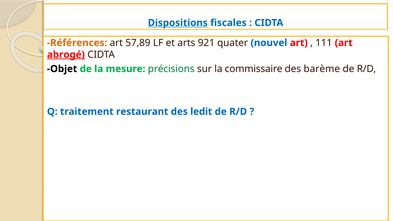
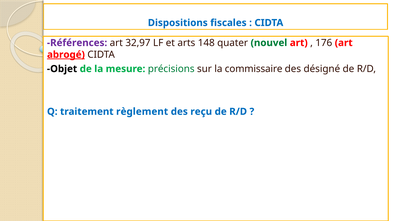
Dispositions underline: present -> none
Références colour: orange -> purple
57,89: 57,89 -> 32,97
921: 921 -> 148
nouvel colour: blue -> green
111: 111 -> 176
barème: barème -> désigné
restaurant: restaurant -> règlement
ledit: ledit -> reçu
